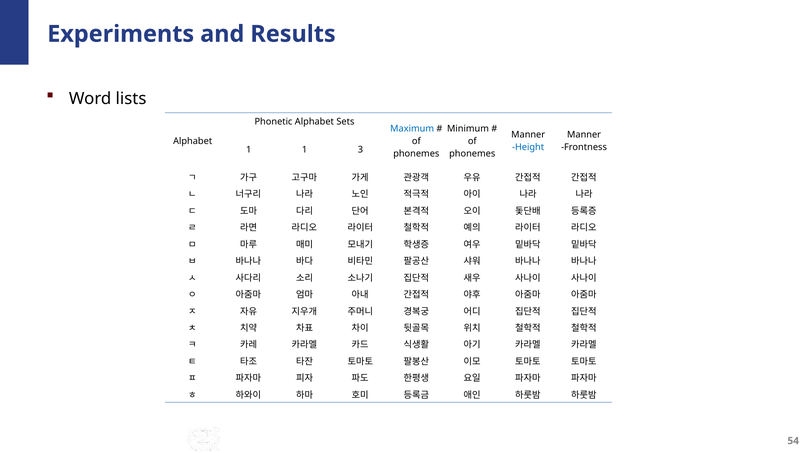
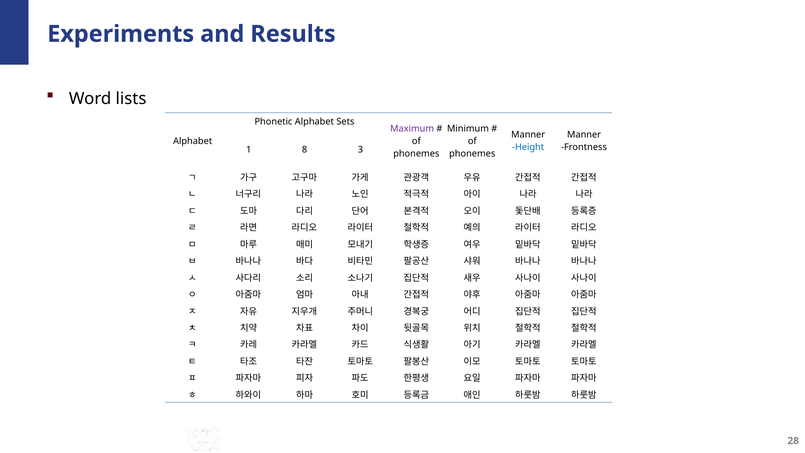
Maximum colour: blue -> purple
1 1: 1 -> 8
54: 54 -> 28
